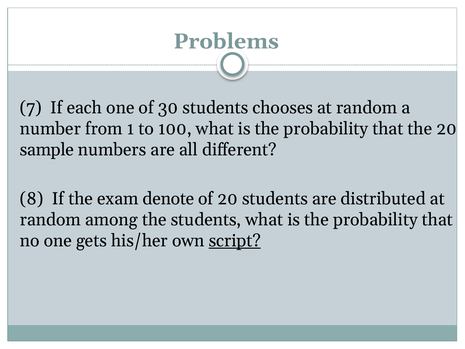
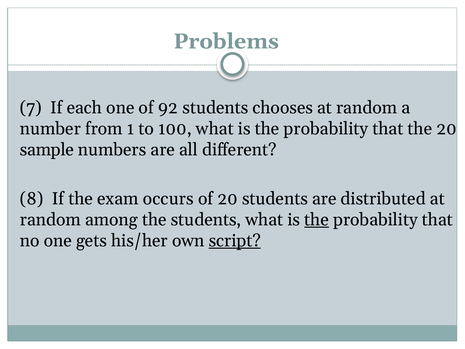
30: 30 -> 92
denote: denote -> occurs
the at (317, 220) underline: none -> present
